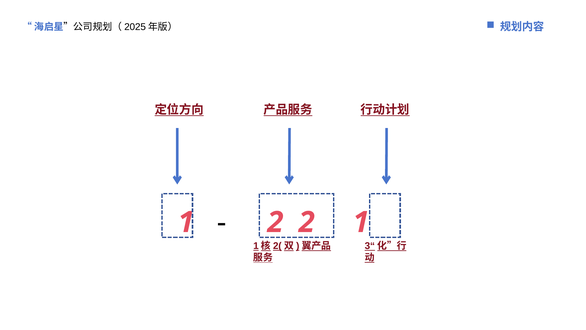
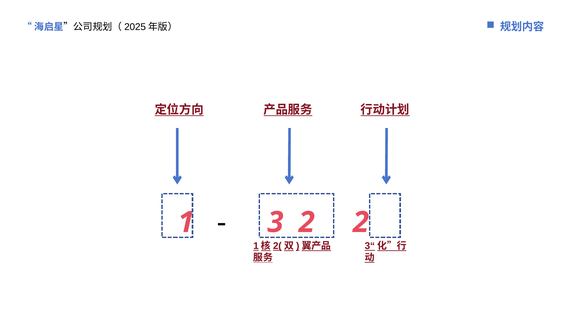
2 at (275, 222): 2 -> 3
2 1: 1 -> 2
